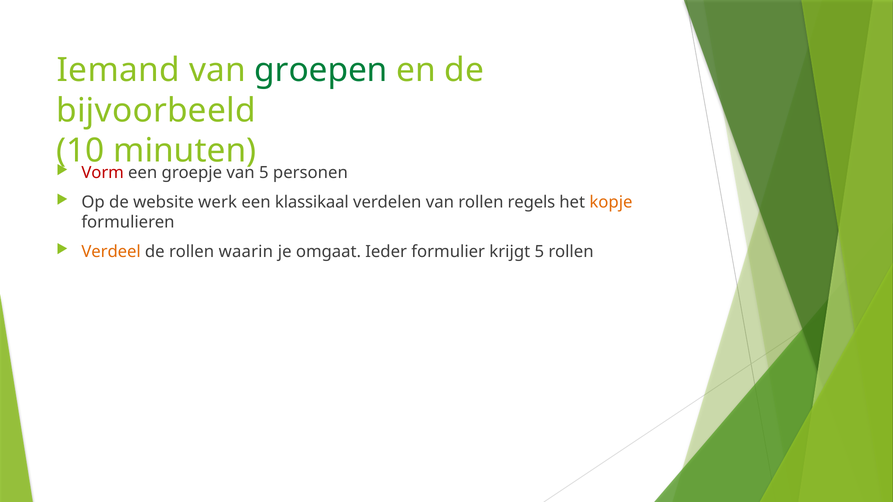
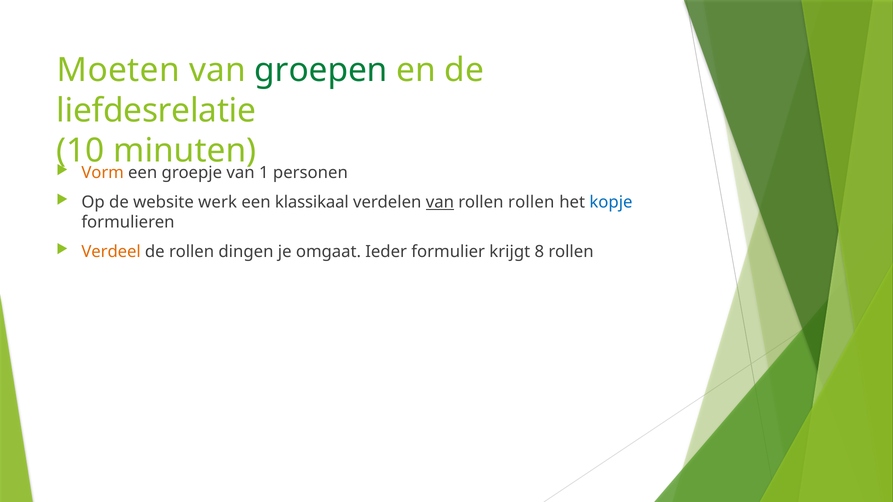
Iemand: Iemand -> Moeten
bijvoorbeeld: bijvoorbeeld -> liefdesrelatie
Vorm colour: red -> orange
5 at (264, 173): 5 -> 1
van at (440, 202) underline: none -> present
rollen regels: regels -> rollen
kopje colour: orange -> blue
waarin: waarin -> dingen
krijgt 5: 5 -> 8
